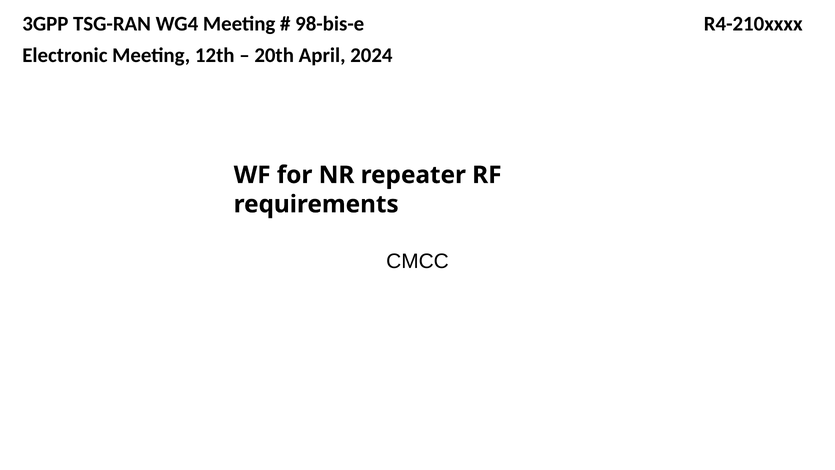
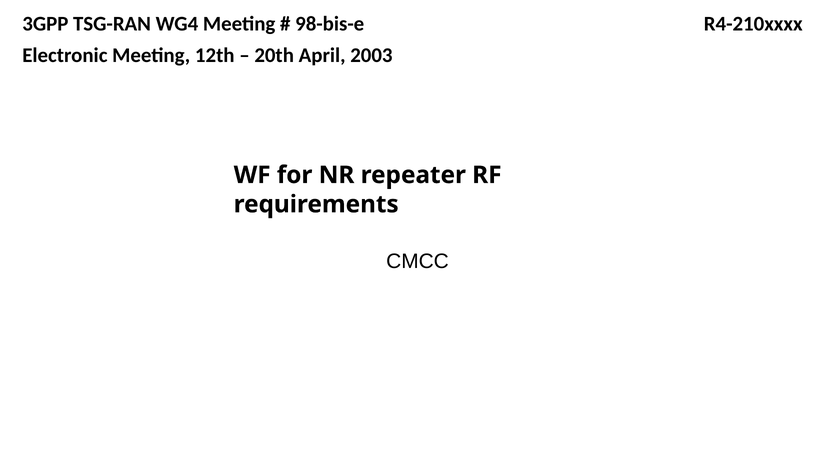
2024: 2024 -> 2003
